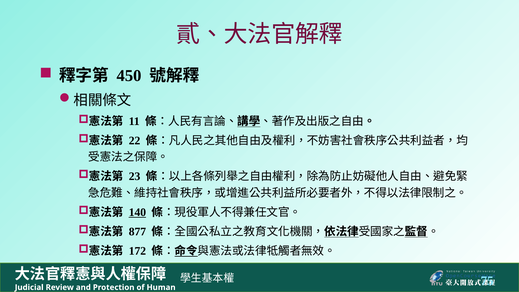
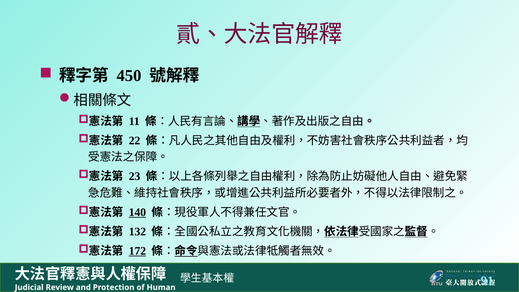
877: 877 -> 132
172 underline: none -> present
75: 75 -> 91
